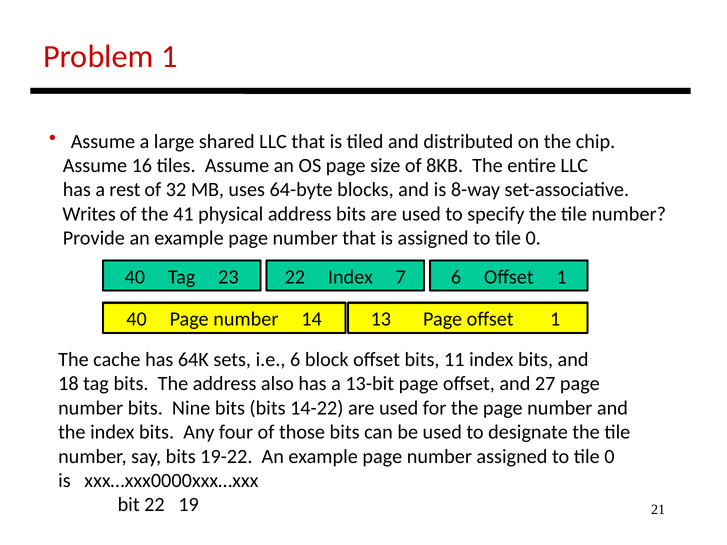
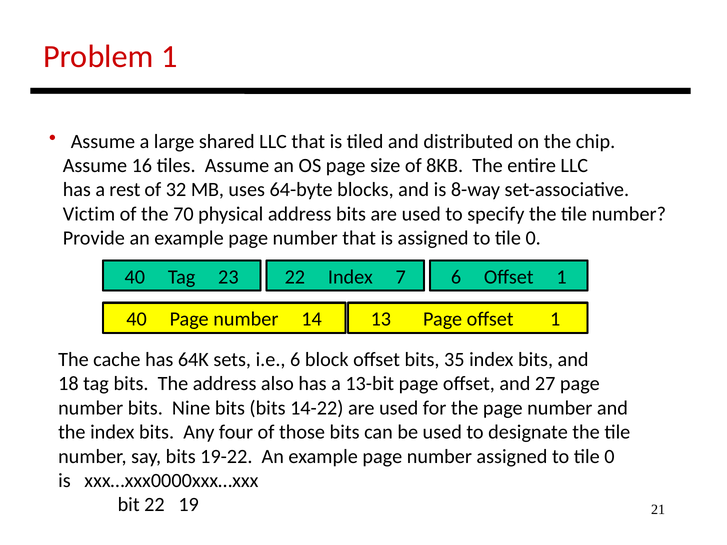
Writes: Writes -> Victim
41: 41 -> 70
11: 11 -> 35
